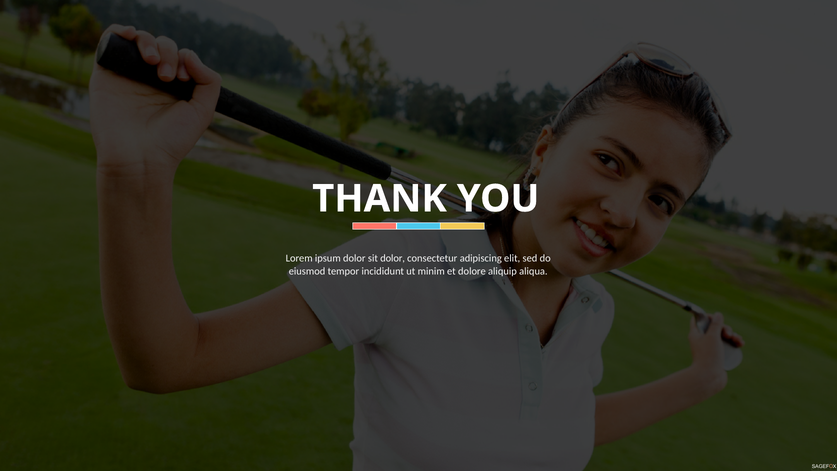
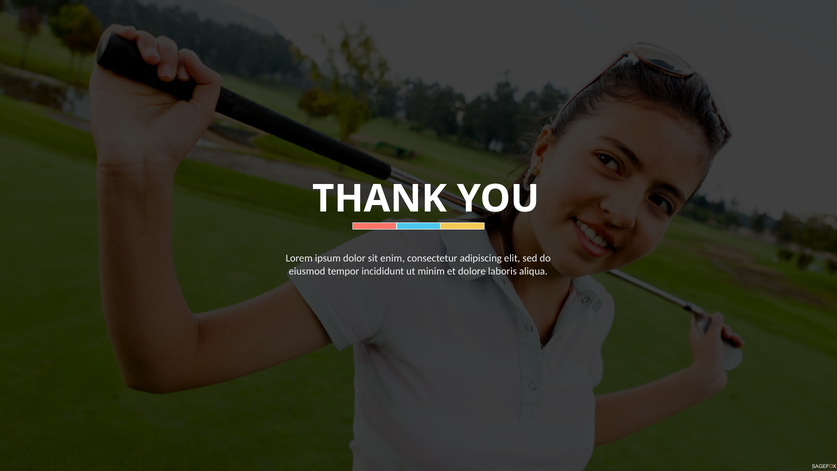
sit dolor: dolor -> enim
aliquip: aliquip -> laboris
